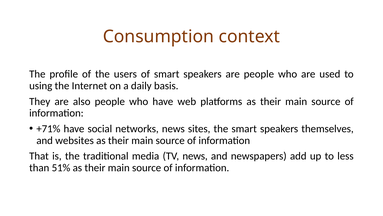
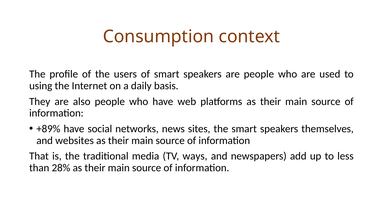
+71%: +71% -> +89%
TV news: news -> ways
51%: 51% -> 28%
